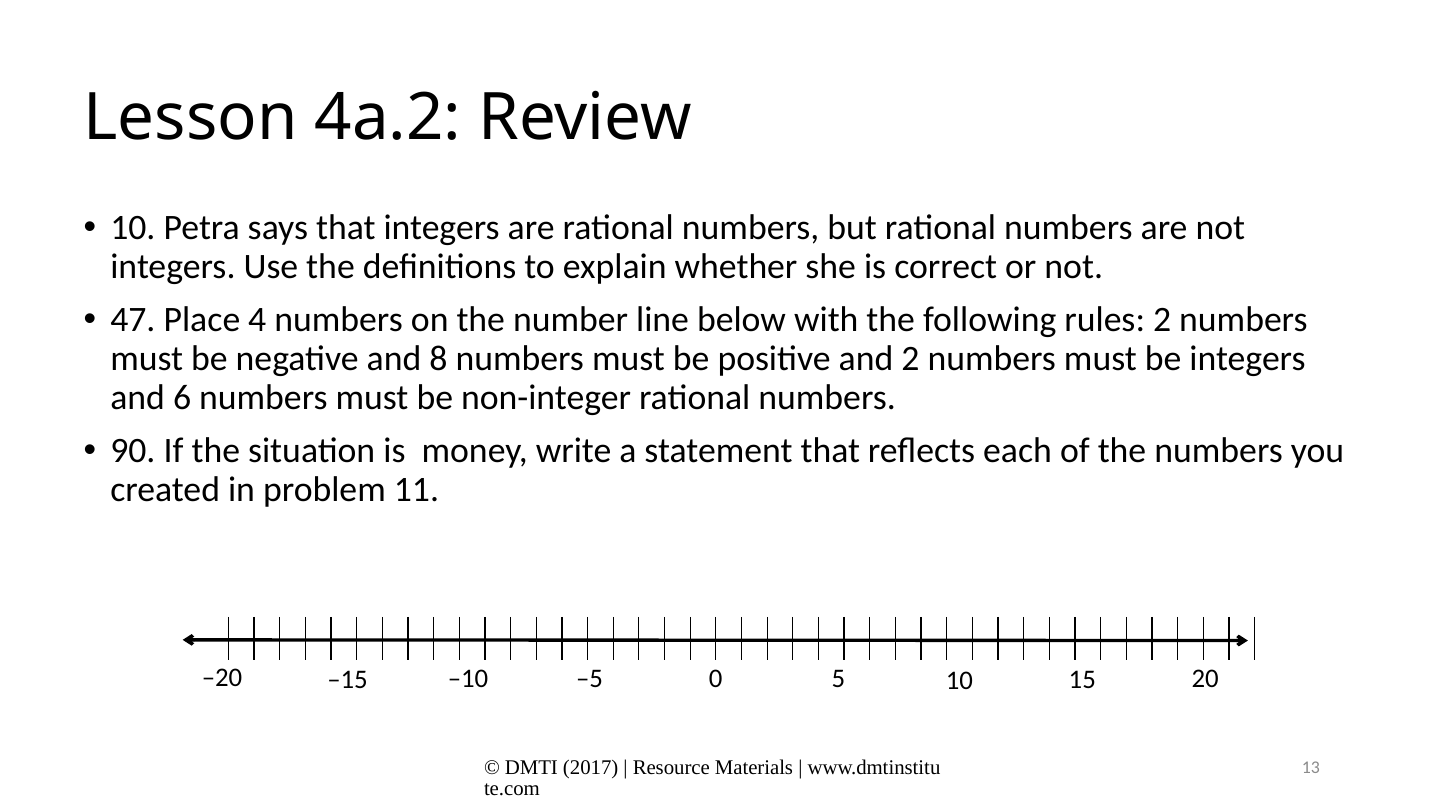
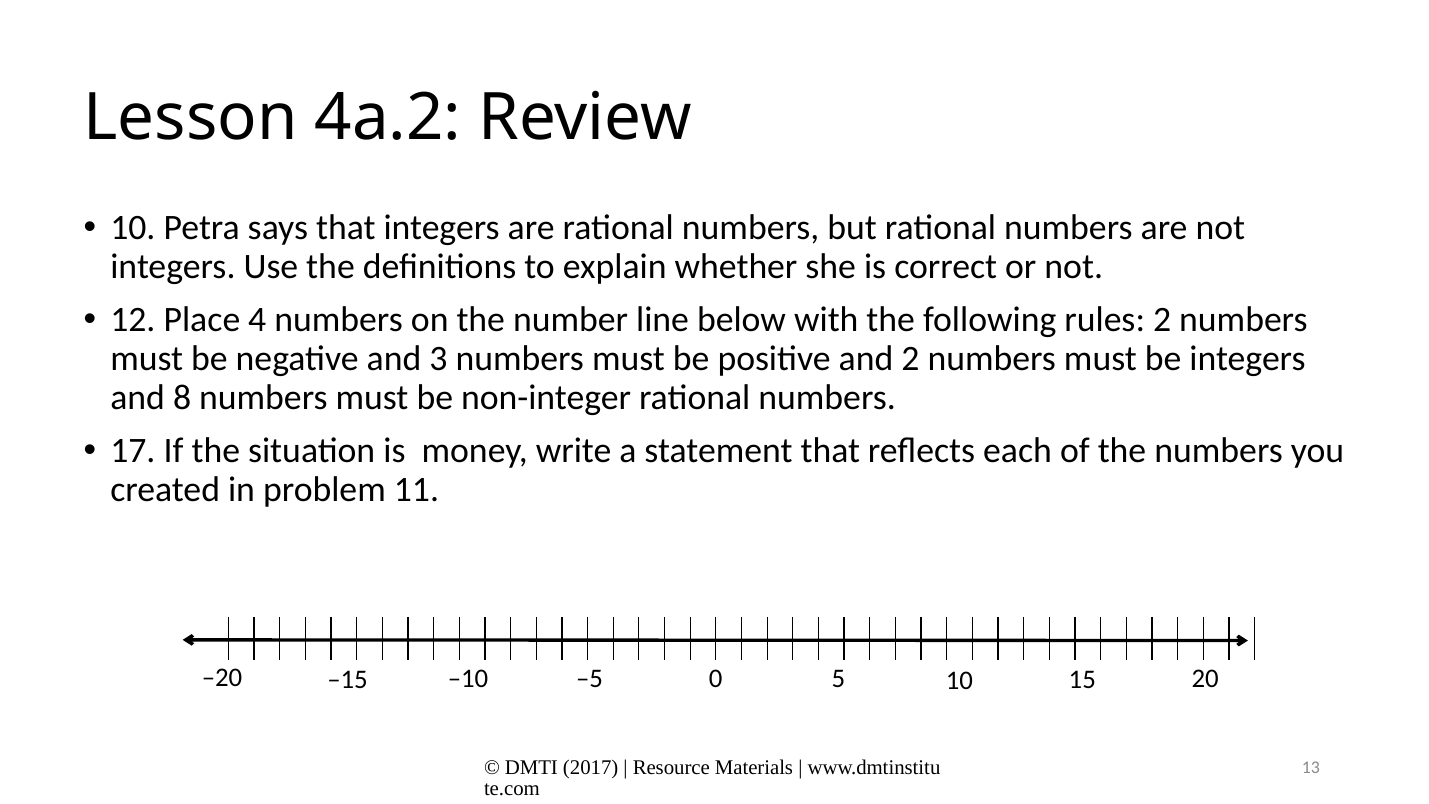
47: 47 -> 12
8: 8 -> 3
6: 6 -> 8
90: 90 -> 17
